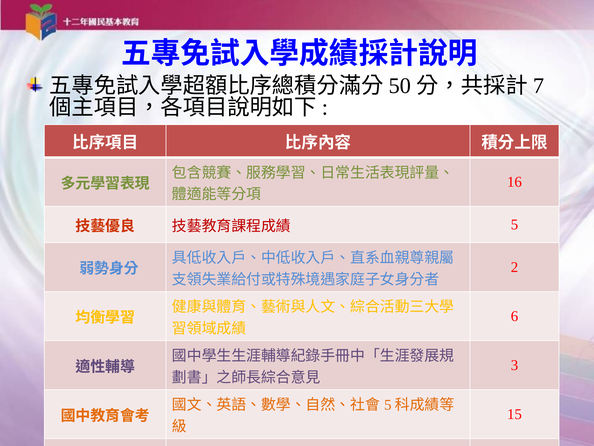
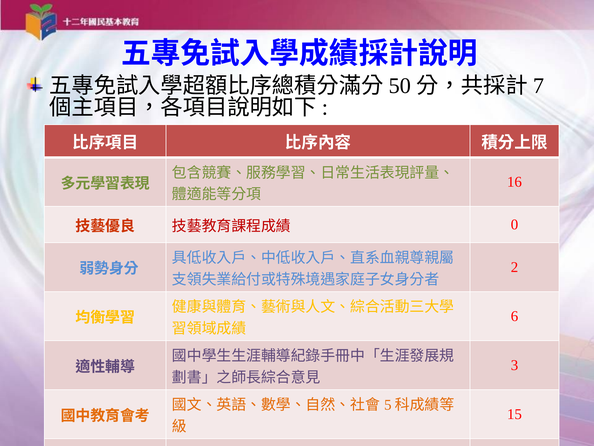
5 at (514, 224): 5 -> 0
